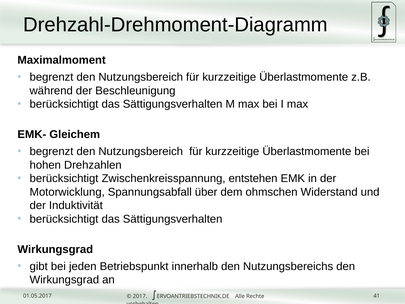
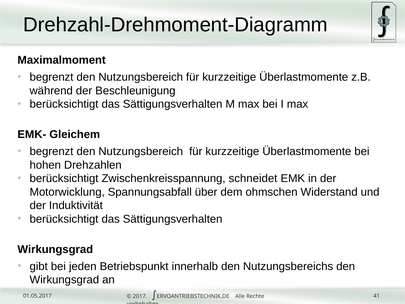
entstehen: entstehen -> schneidet
